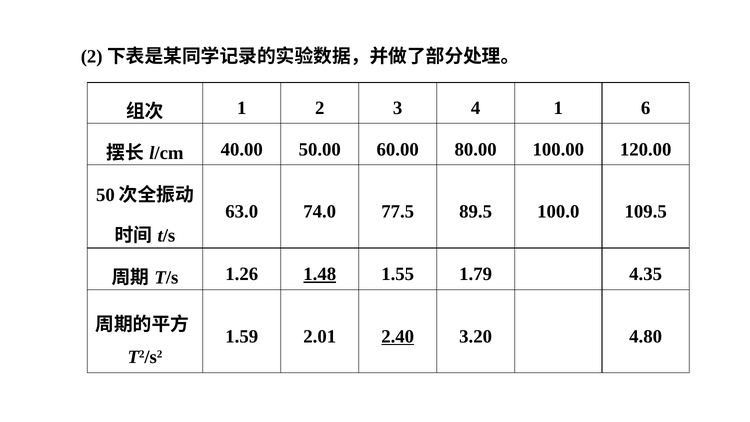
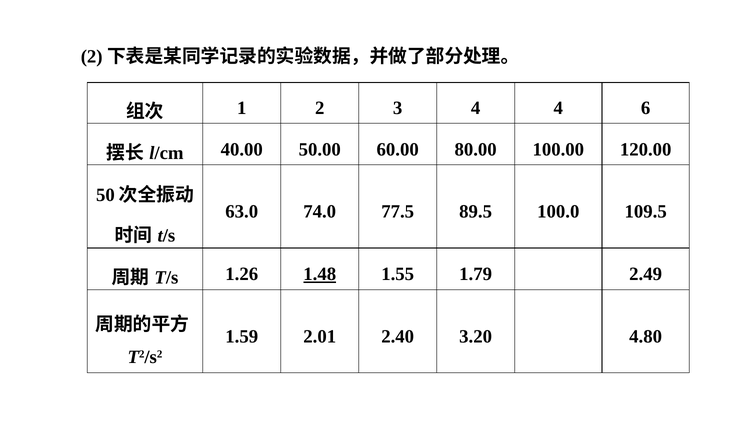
4 1: 1 -> 4
4.35: 4.35 -> 2.49
2.40 underline: present -> none
